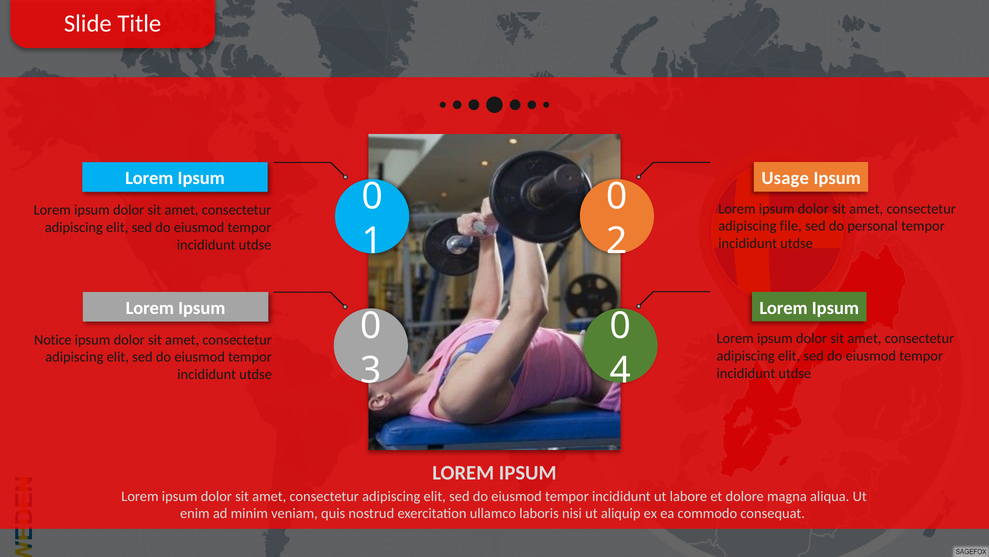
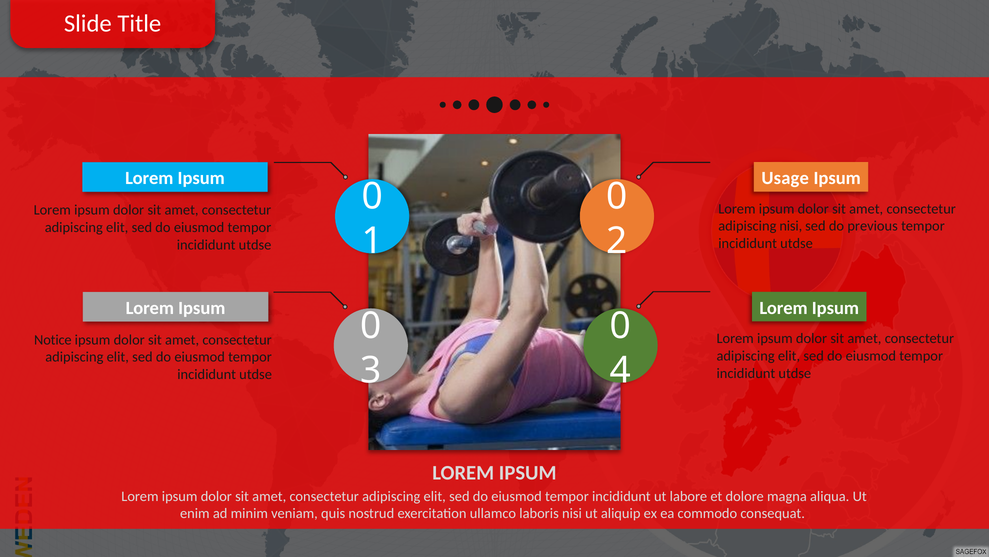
adipiscing file: file -> nisi
personal: personal -> previous
